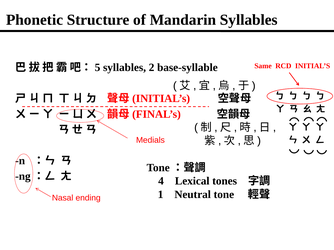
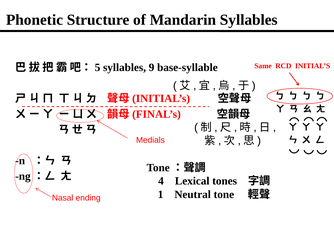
2: 2 -> 9
